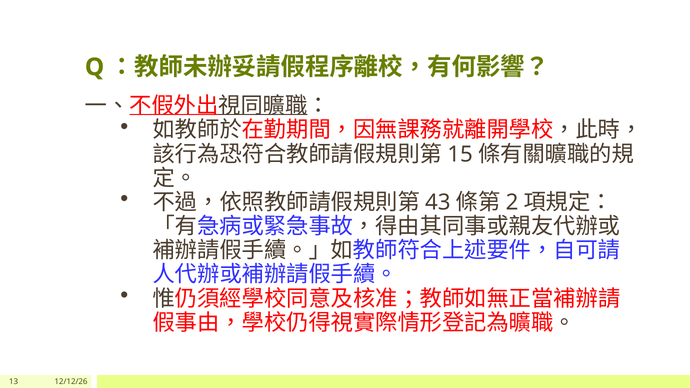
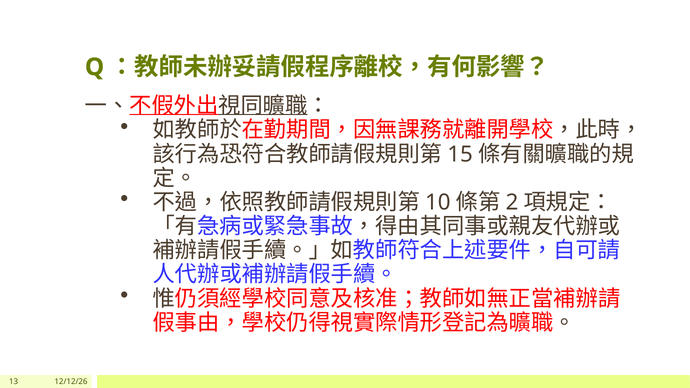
43: 43 -> 10
